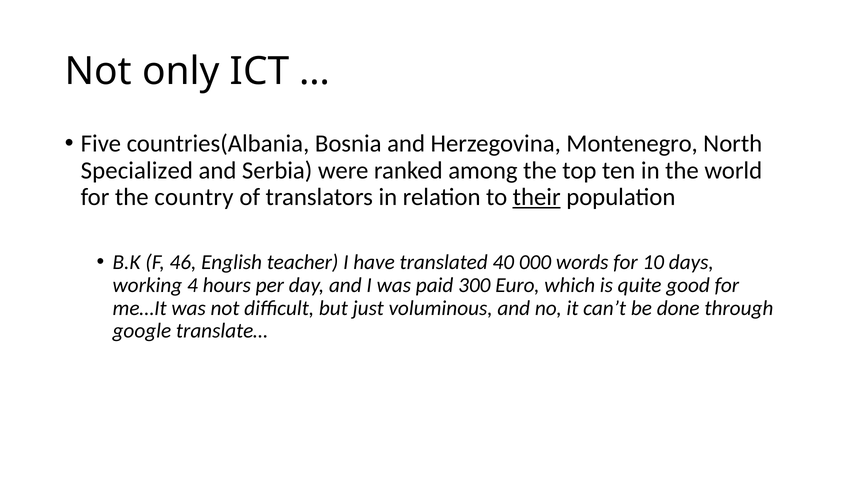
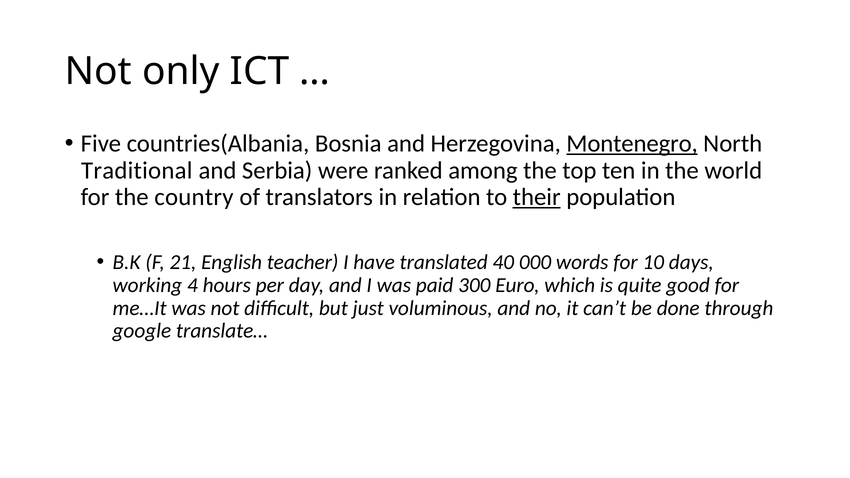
Montenegro underline: none -> present
Specialized: Specialized -> Traditional
46: 46 -> 21
